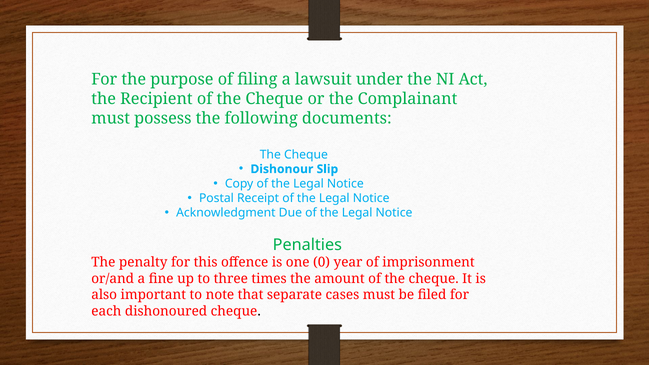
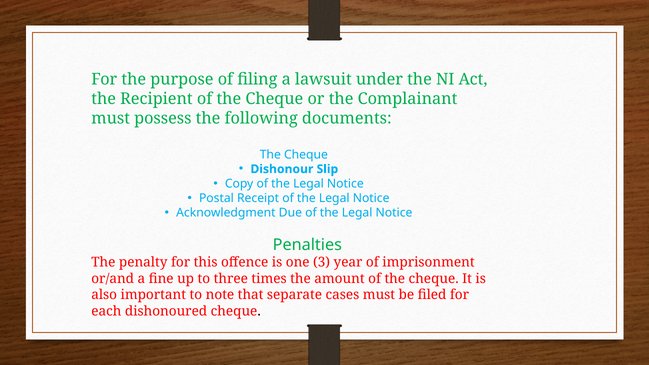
0: 0 -> 3
